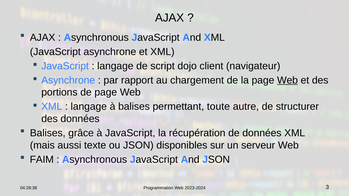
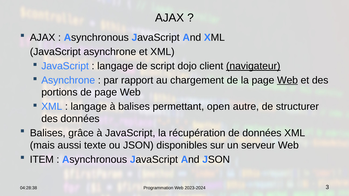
navigateur underline: none -> present
toute: toute -> open
FAIM: FAIM -> ITEM
